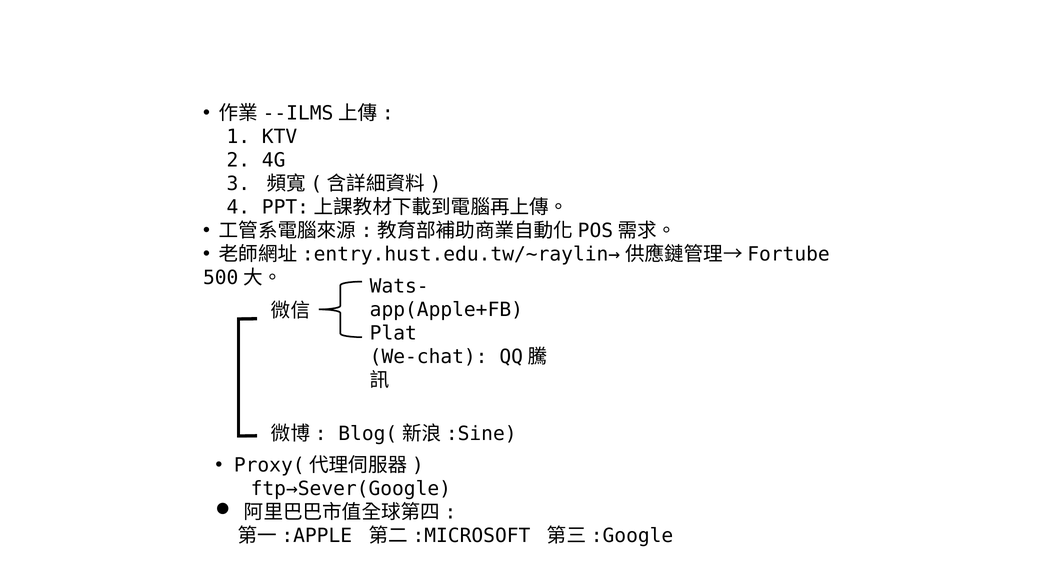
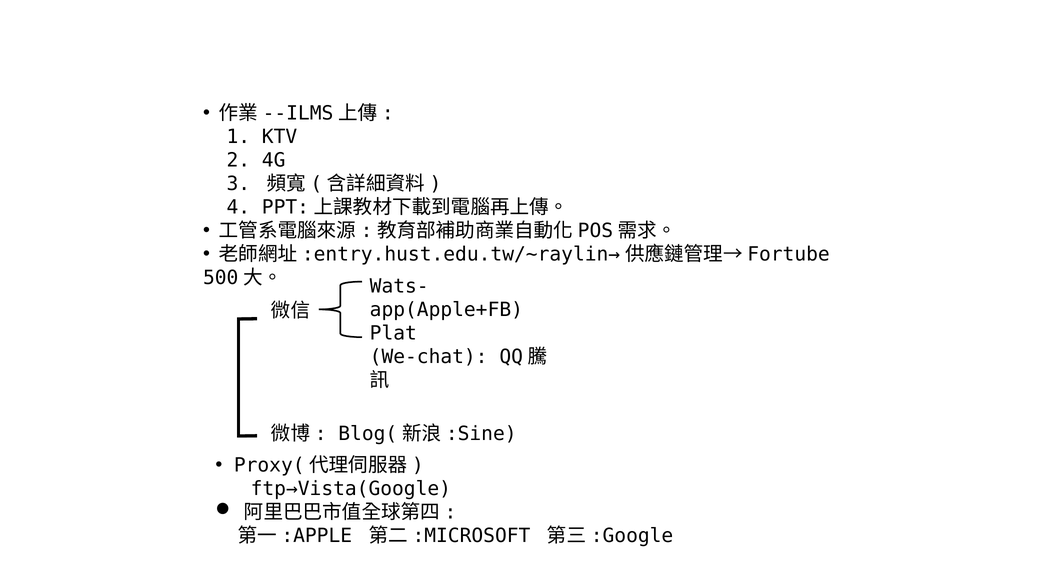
ftp→Sever(Google: ftp→Sever(Google -> ftp→Vista(Google
